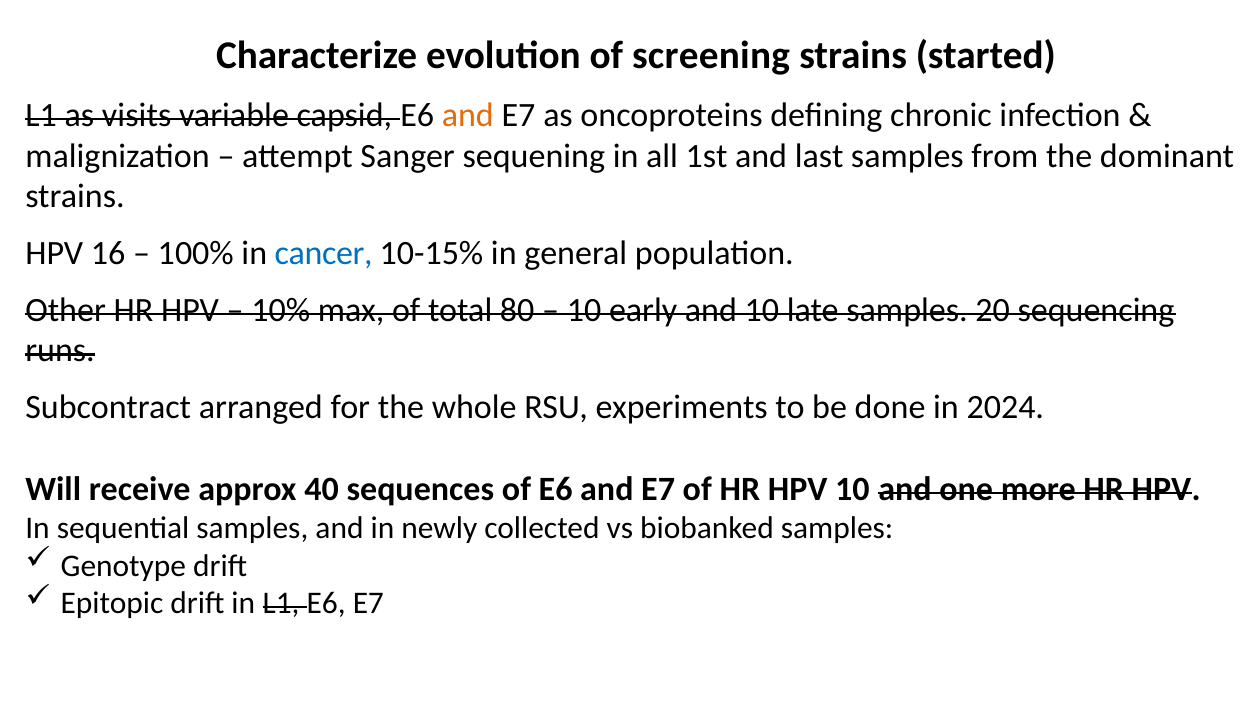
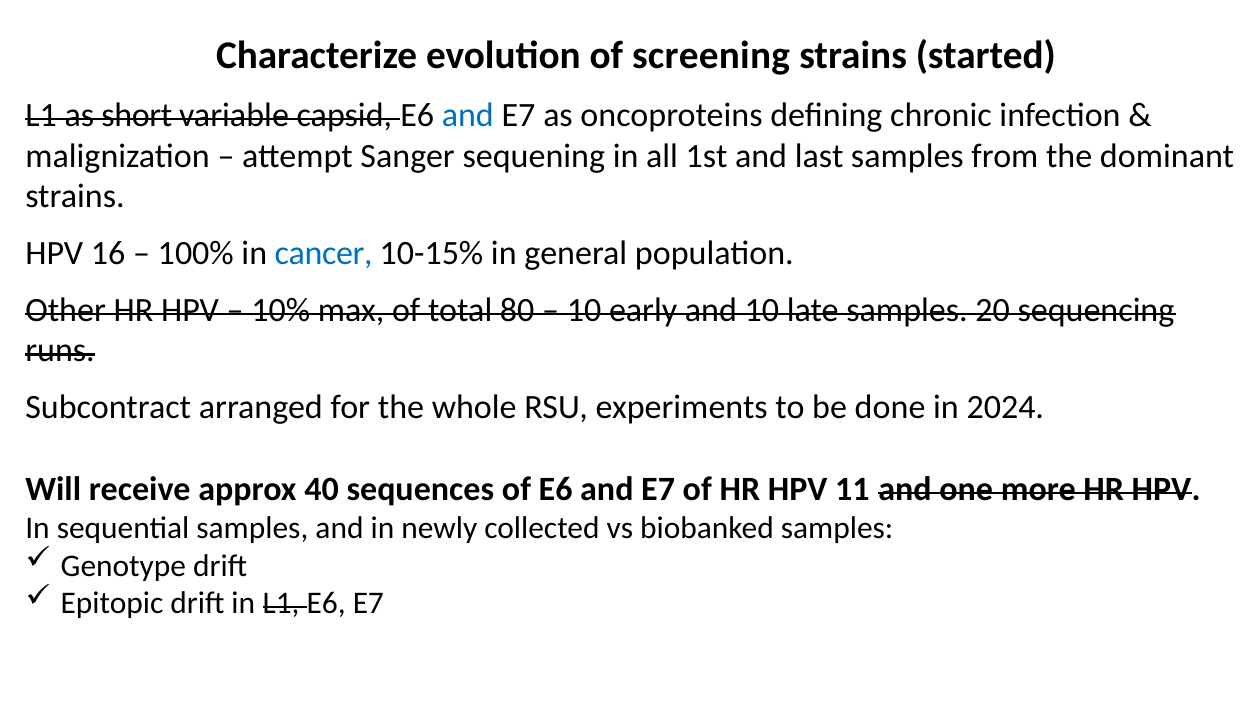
visits: visits -> short
and at (468, 115) colour: orange -> blue
HPV 10: 10 -> 11
